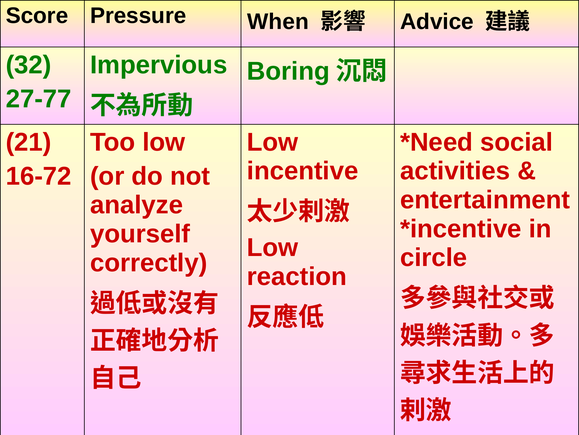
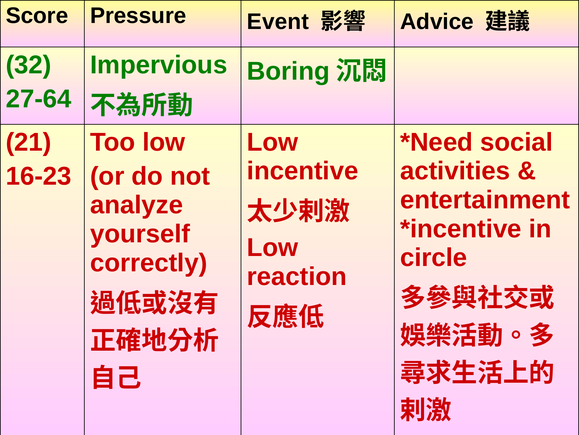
When: When -> Event
27-77: 27-77 -> 27-64
16-72: 16-72 -> 16-23
